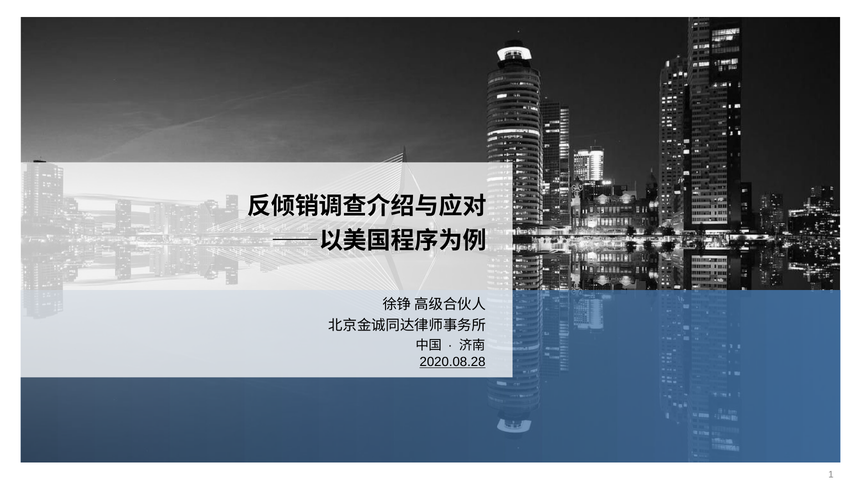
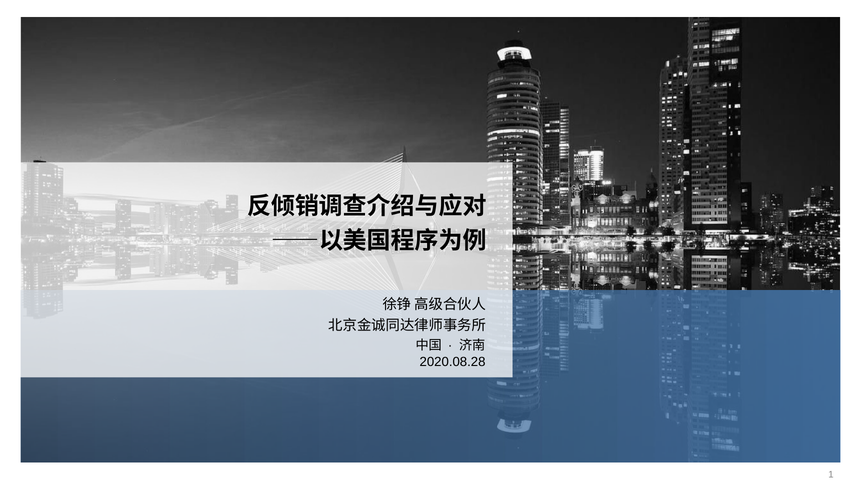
2020.08.28 underline: present -> none
